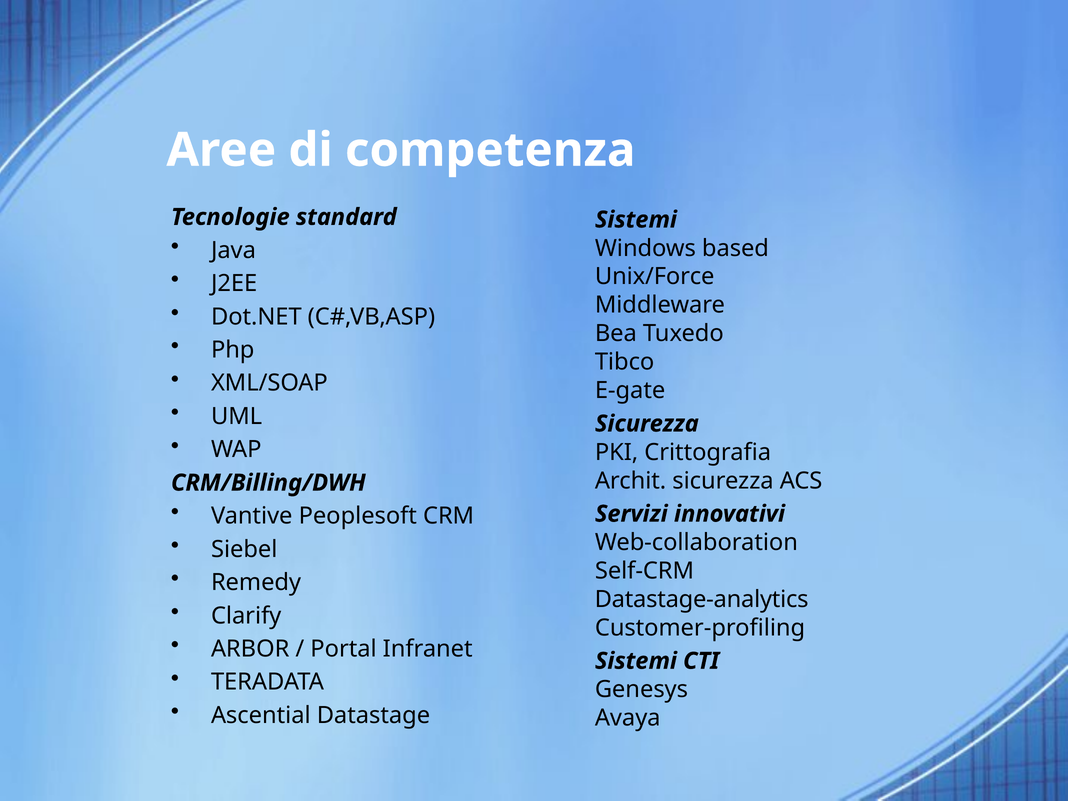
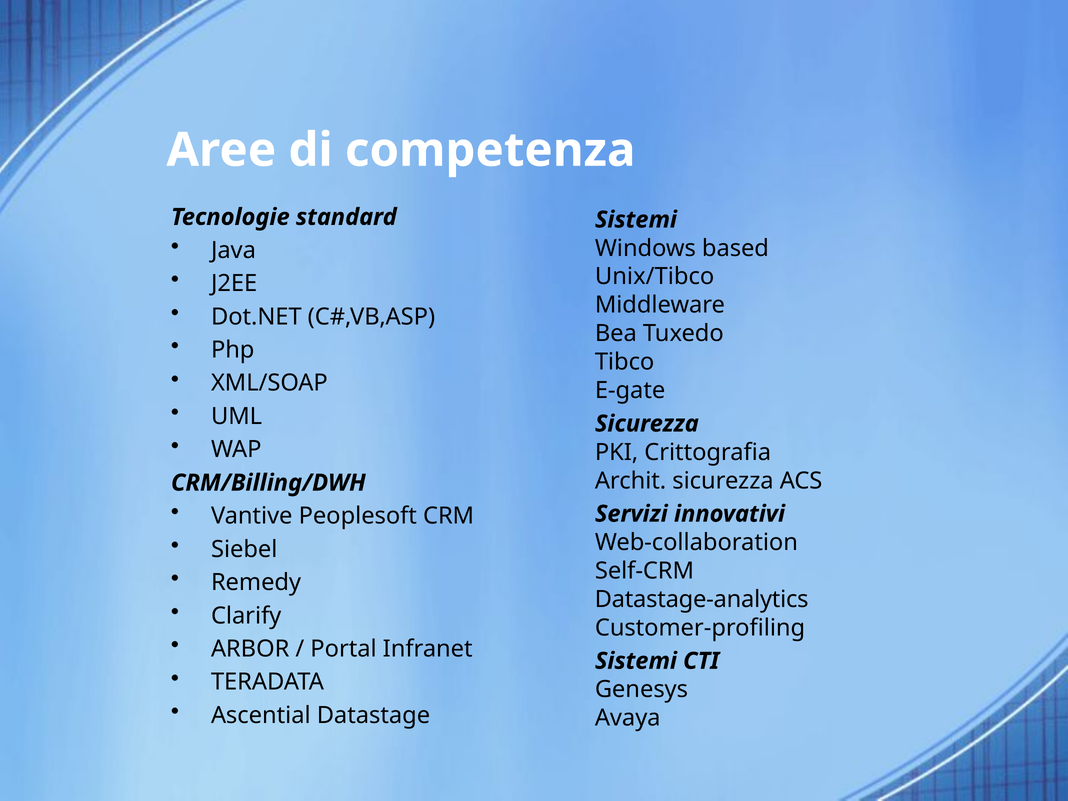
Unix/Force: Unix/Force -> Unix/Tibco
